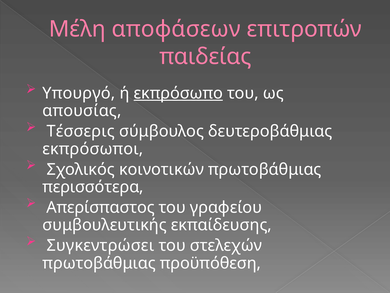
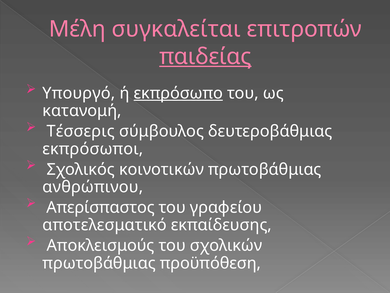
αποφάσεων: αποφάσεων -> συγκαλείται
παιδείας underline: none -> present
απουσίας: απουσίας -> κατανομή
περισσότερα: περισσότερα -> ανθρώπινου
συμβουλευτικής: συμβουλευτικής -> αποτελεσματικό
Συγκεντρώσει: Συγκεντρώσει -> Αποκλεισμούς
στελεχών: στελεχών -> σχολικών
